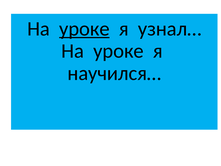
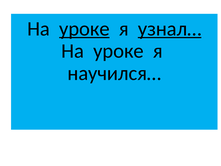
узнал… underline: none -> present
